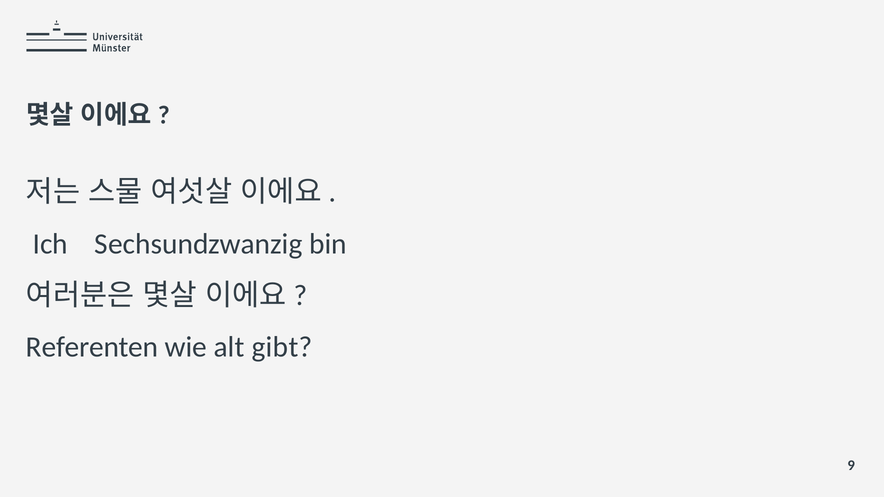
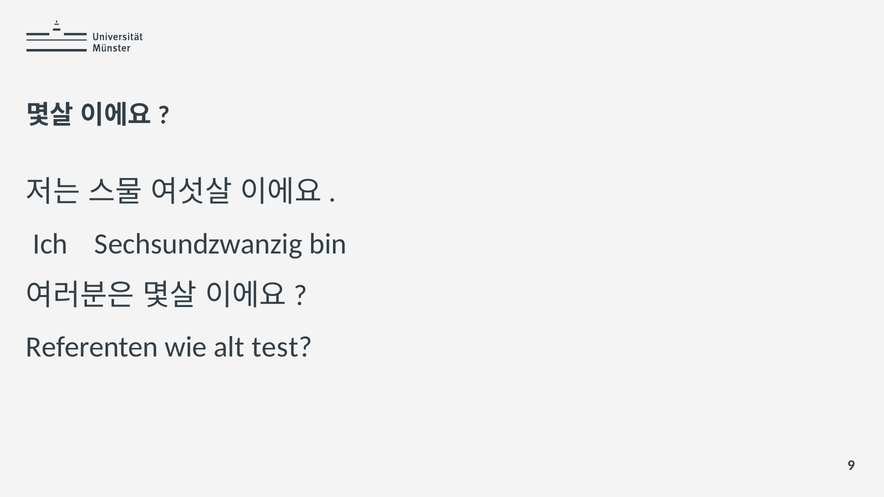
gibt: gibt -> test
